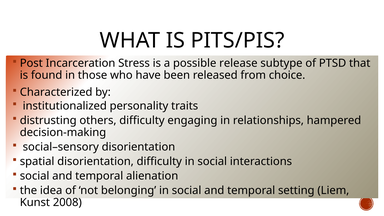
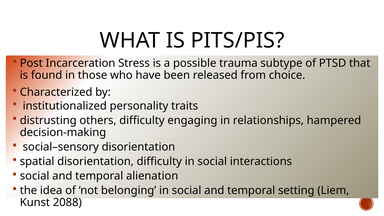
release: release -> trauma
2008: 2008 -> 2088
